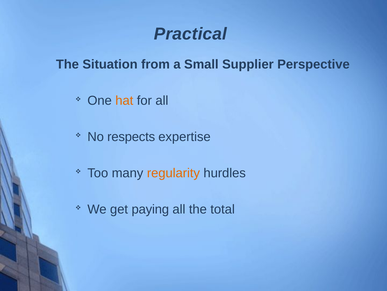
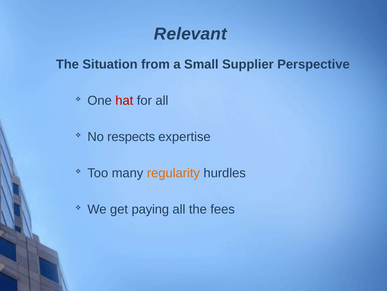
Practical: Practical -> Relevant
hat colour: orange -> red
total: total -> fees
